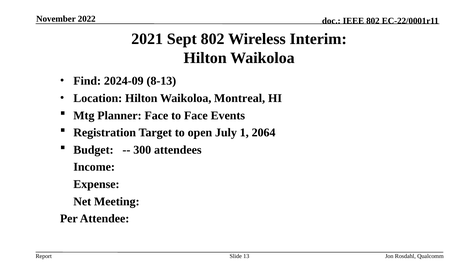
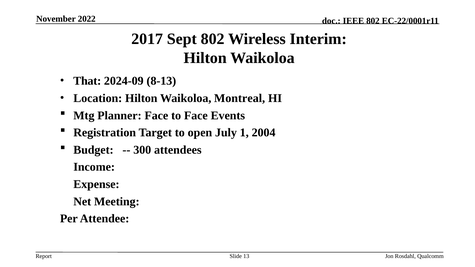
2021: 2021 -> 2017
Find: Find -> That
2064: 2064 -> 2004
